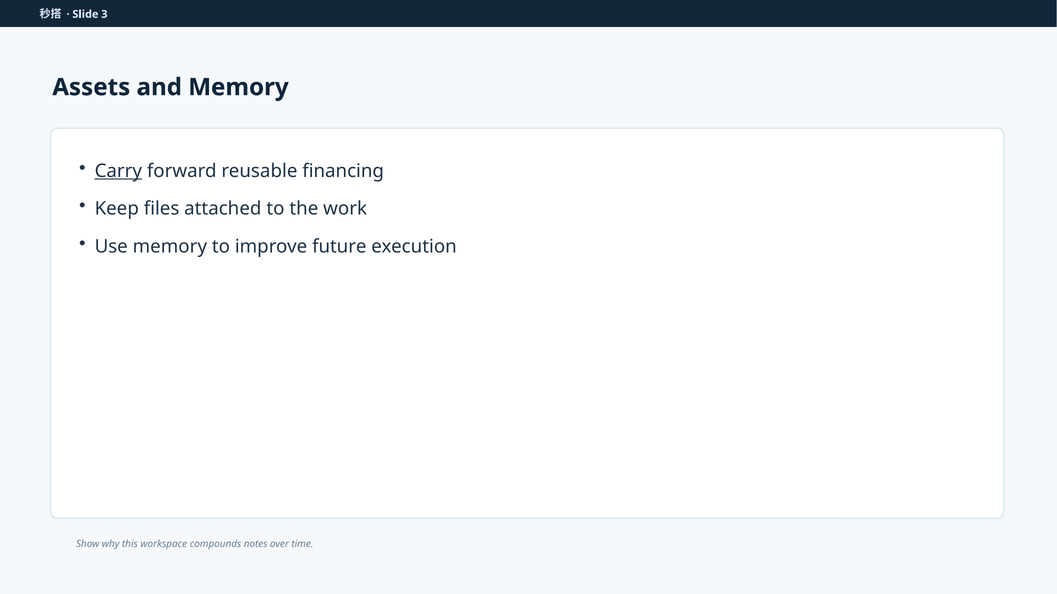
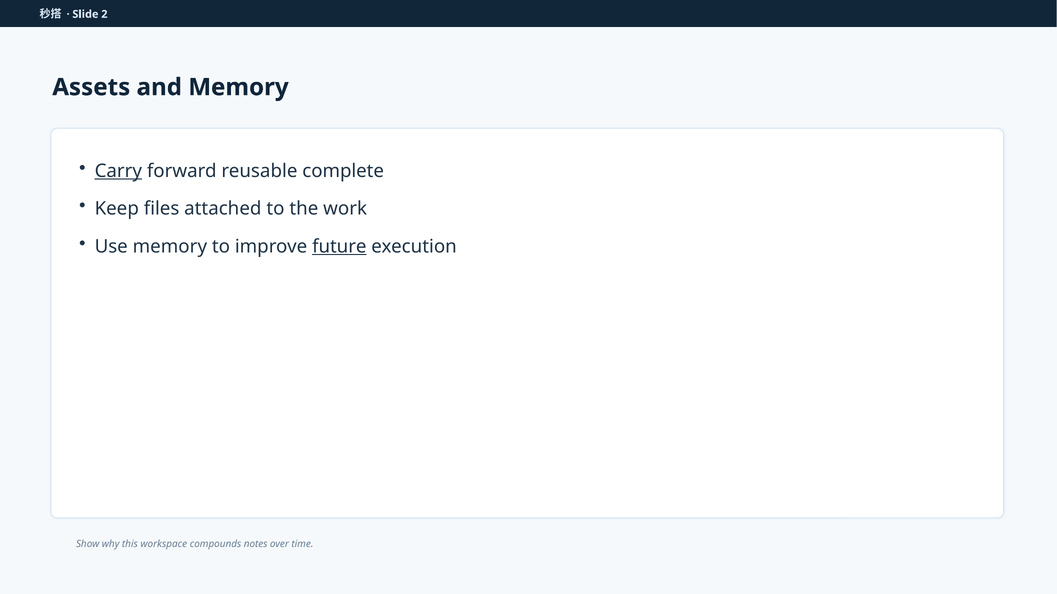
3: 3 -> 2
financing: financing -> complete
future underline: none -> present
